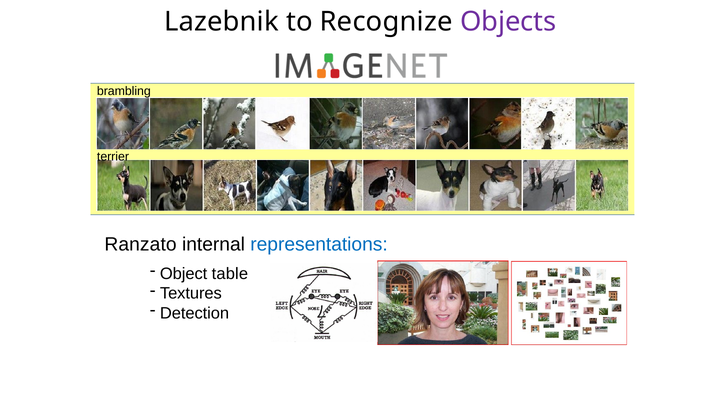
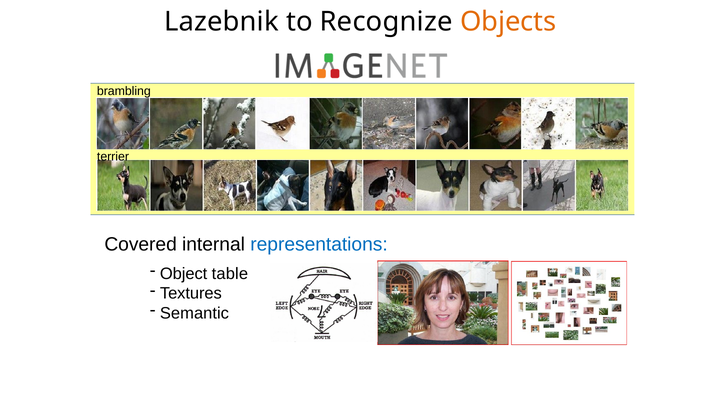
Objects colour: purple -> orange
Ranzato: Ranzato -> Covered
Detection: Detection -> Semantic
